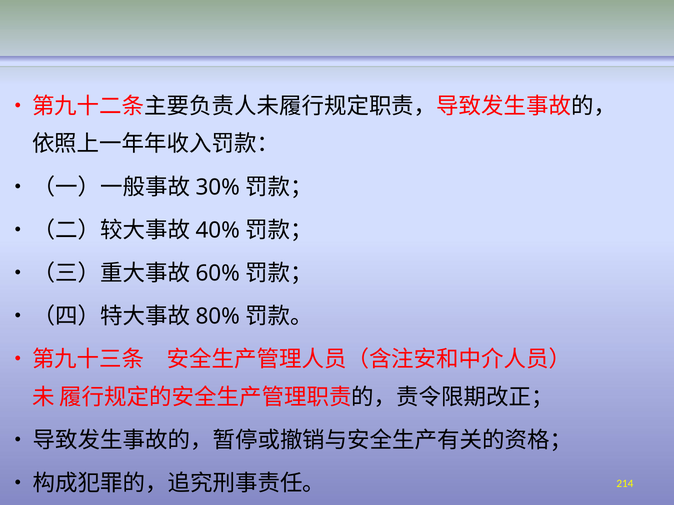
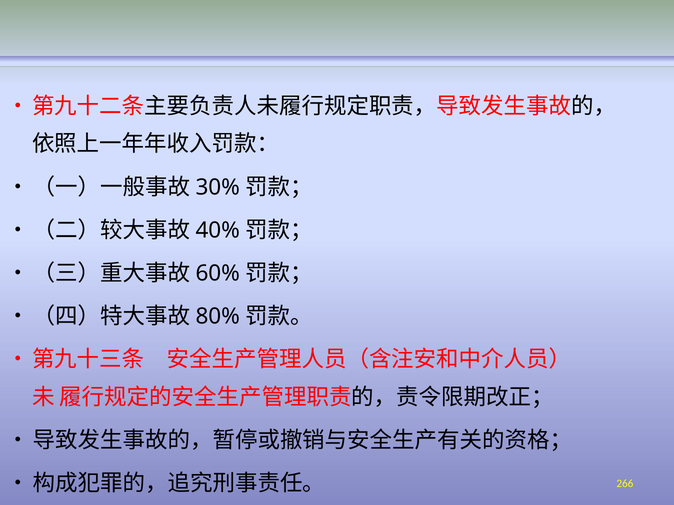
214: 214 -> 266
